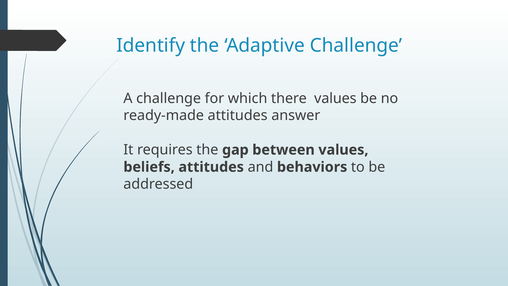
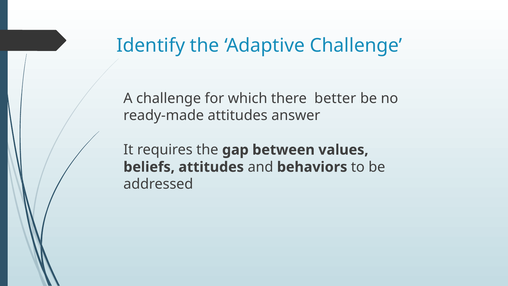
there values: values -> better
